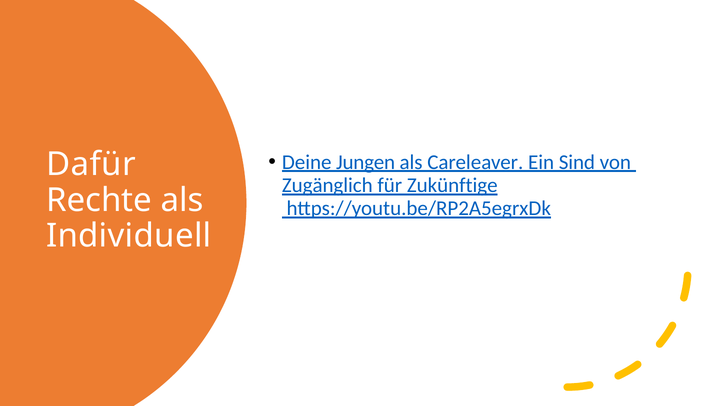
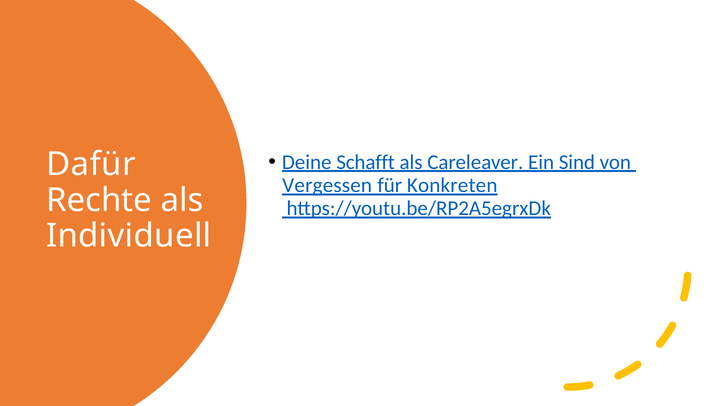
Jungen: Jungen -> Schafft
Zugänglich: Zugänglich -> Vergessen
Zukünftige: Zukünftige -> Konkreten
